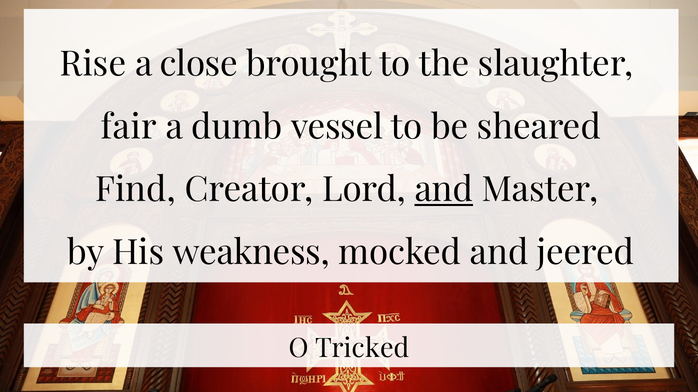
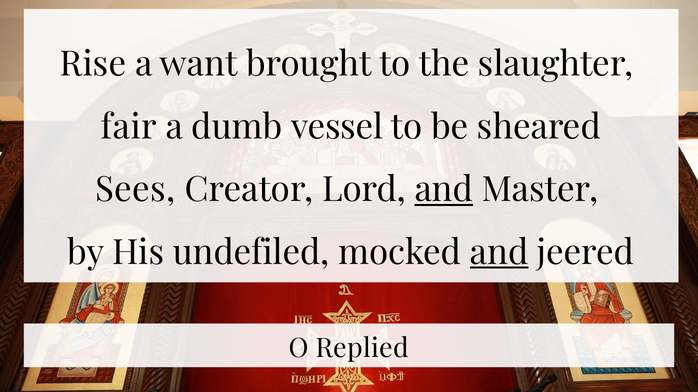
close: close -> want
Find: Find -> Sees
weakness: weakness -> undefiled
and at (499, 253) underline: none -> present
Tricked: Tricked -> Replied
